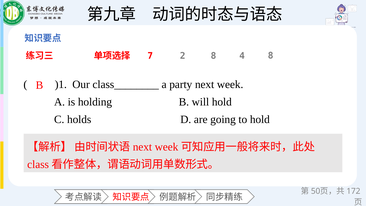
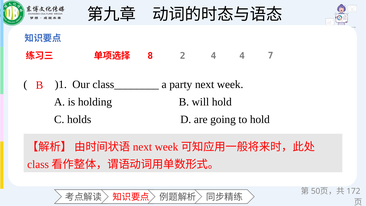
7: 7 -> 8
2 8: 8 -> 4
4 8: 8 -> 7
